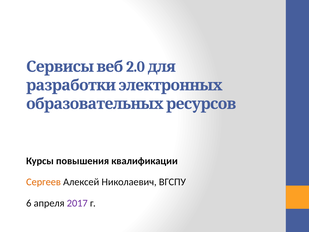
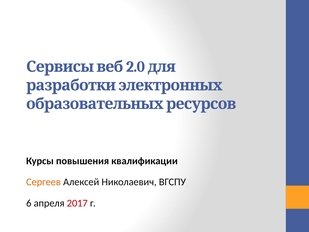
2017 colour: purple -> red
